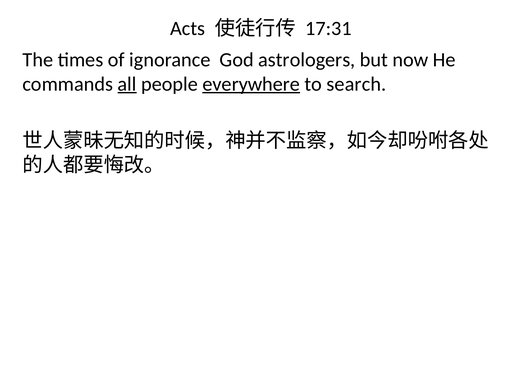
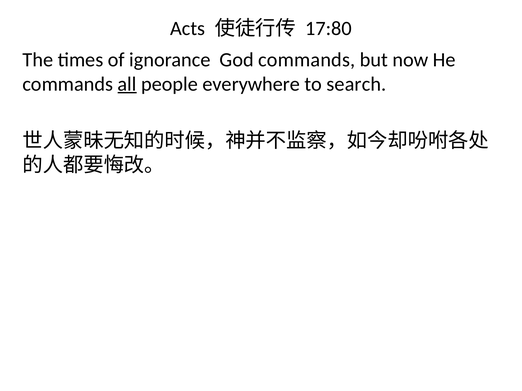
17:31: 17:31 -> 17:80
God astrologers: astrologers -> commands
everywhere underline: present -> none
